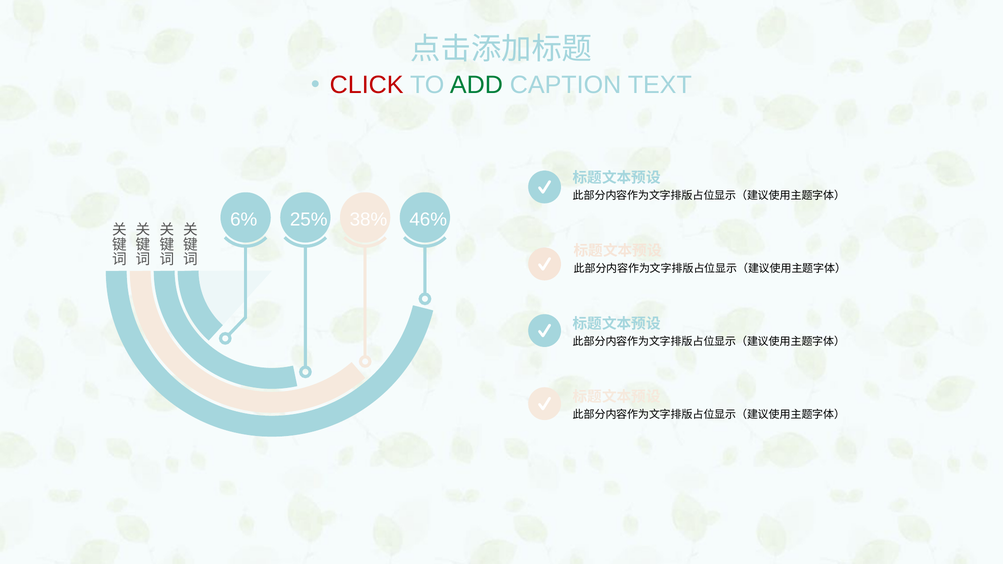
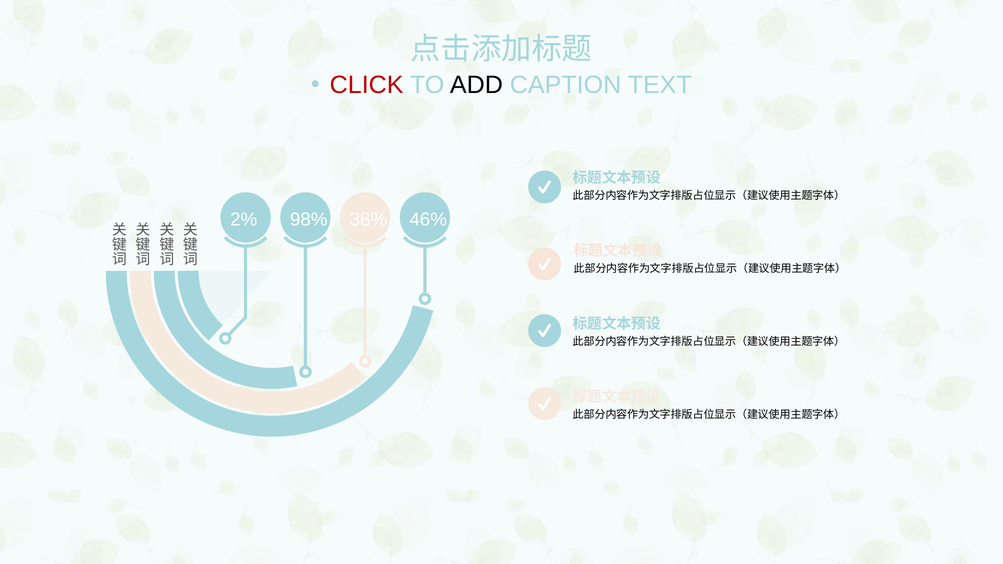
ADD colour: green -> black
6%: 6% -> 2%
25%: 25% -> 98%
